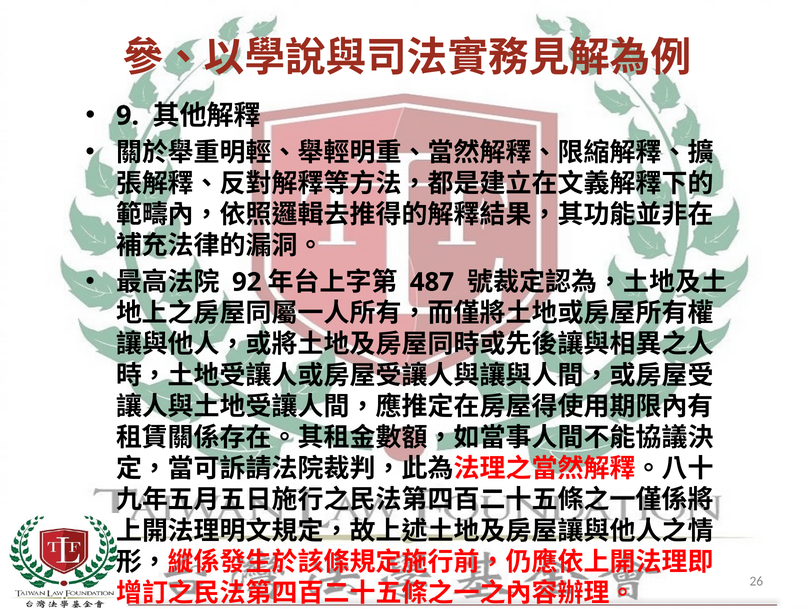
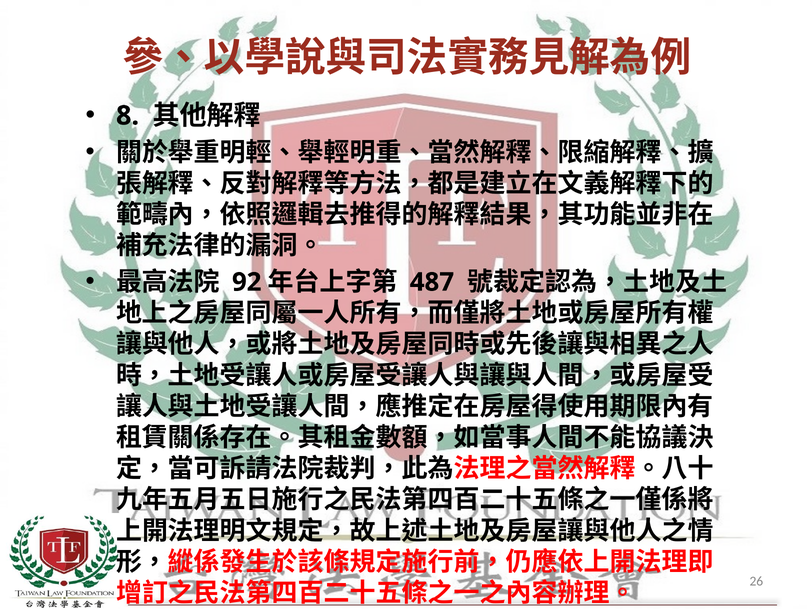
9: 9 -> 8
